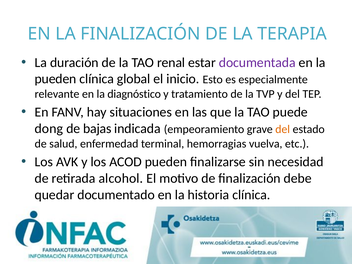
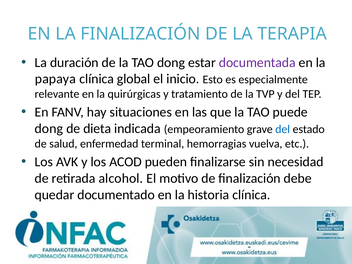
TAO renal: renal -> dong
pueden at (56, 79): pueden -> papaya
diagnóstico: diagnóstico -> quirúrgicas
bajas: bajas -> dieta
del at (283, 129) colour: orange -> blue
